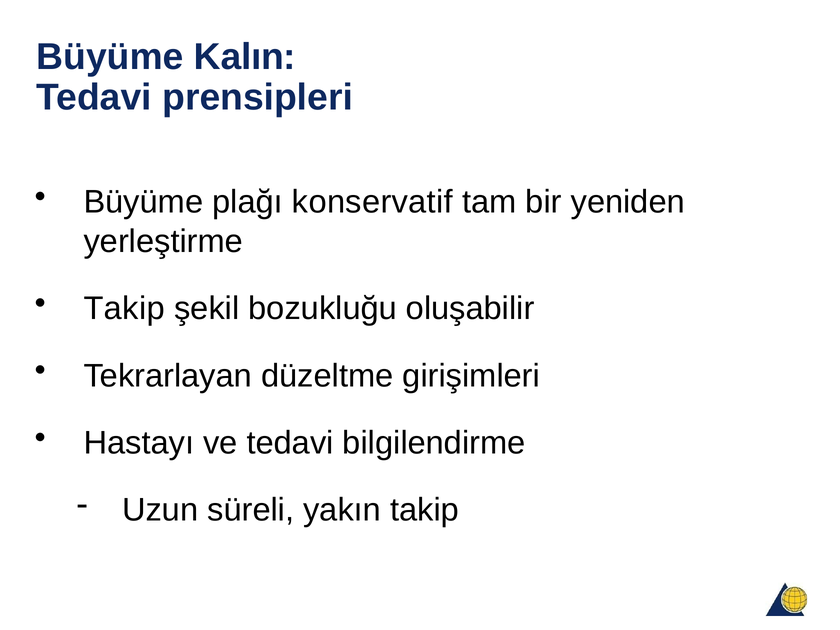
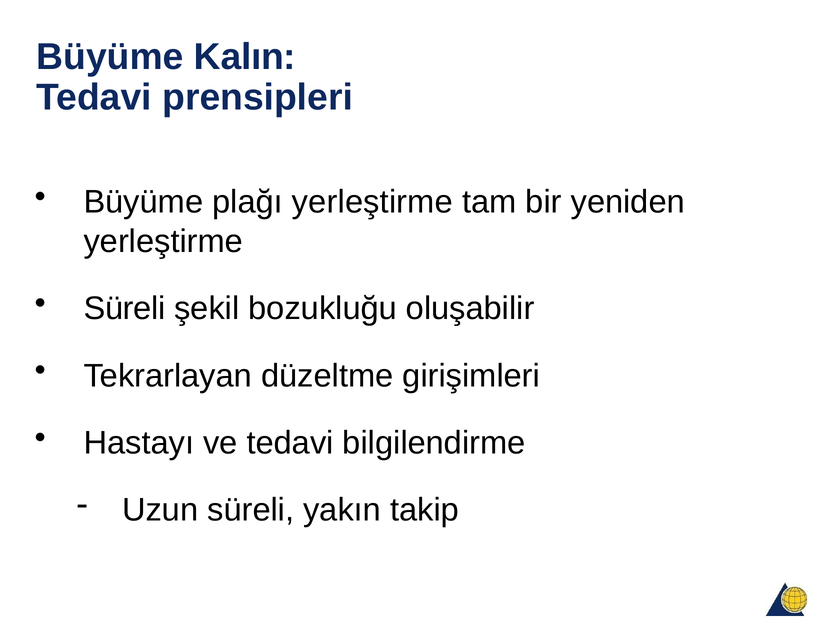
plağı konservatif: konservatif -> yerleştirme
Takip at (124, 309): Takip -> Süreli
